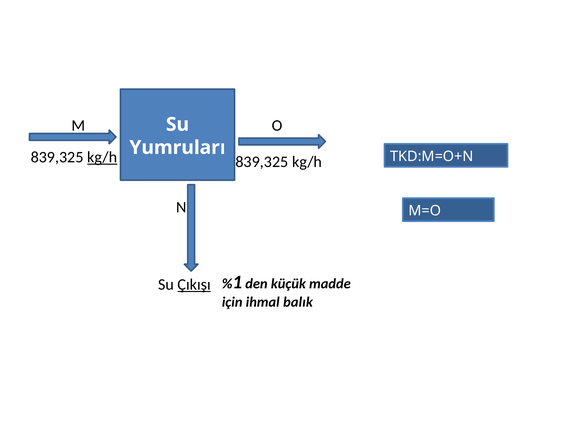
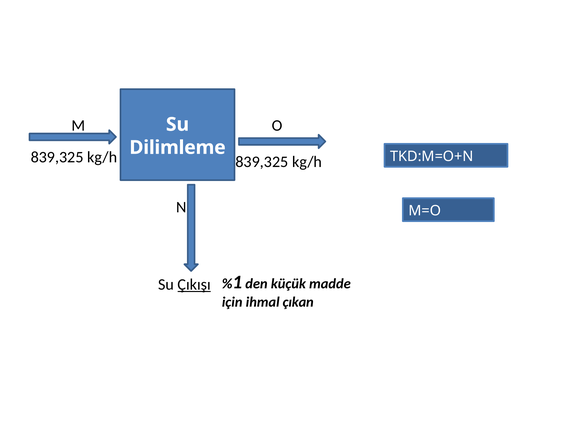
Yumruları: Yumruları -> Dilimleme
kg/h at (102, 158) underline: present -> none
balık: balık -> çıkan
